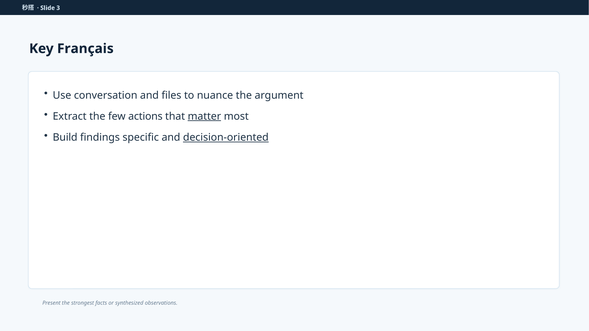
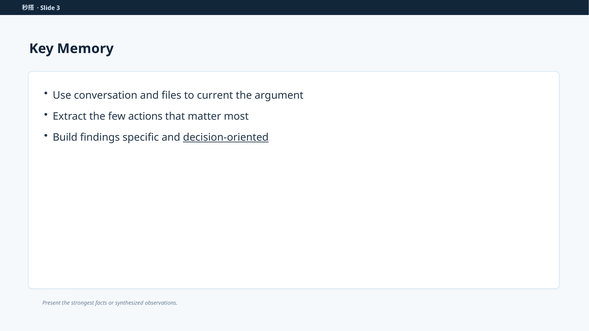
Français: Français -> Memory
nuance: nuance -> current
matter underline: present -> none
